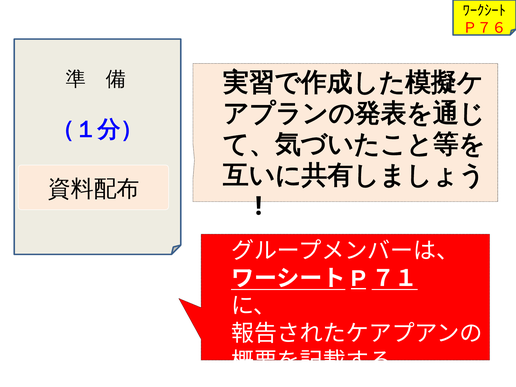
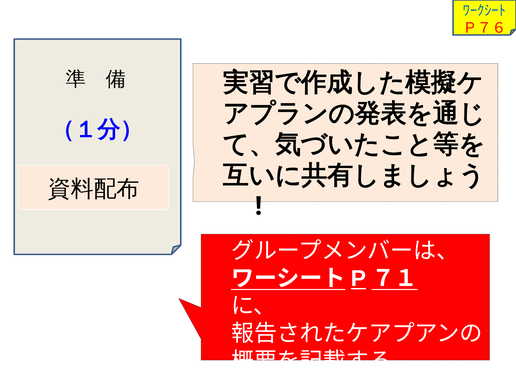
ﾜｰｸｼｰﾄ colour: black -> blue
